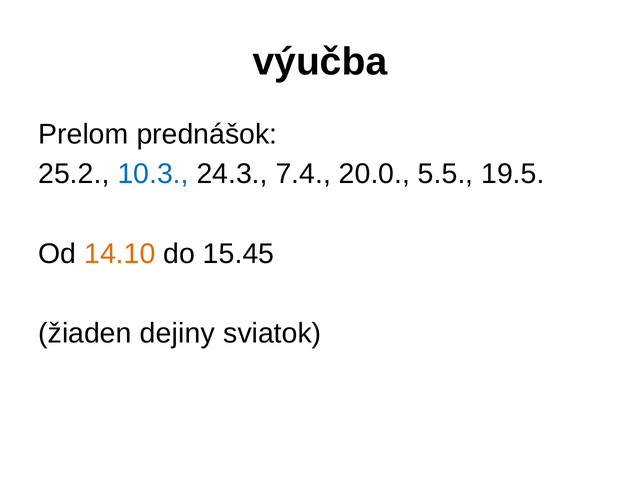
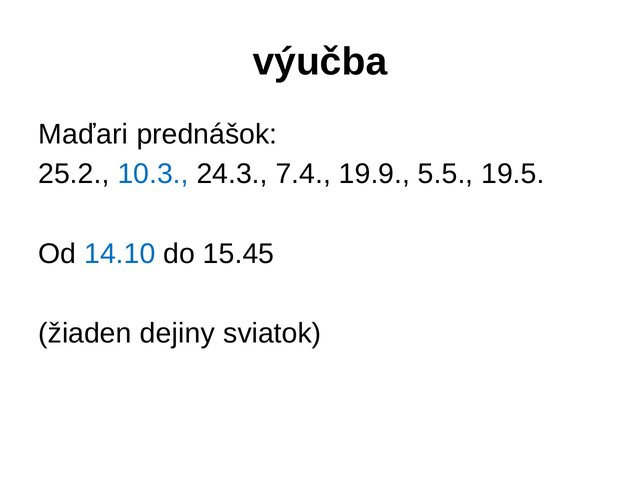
Prelom: Prelom -> Maďari
20.0: 20.0 -> 19.9
14.10 colour: orange -> blue
